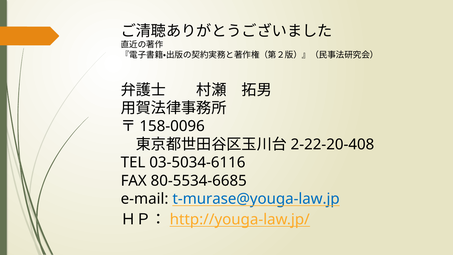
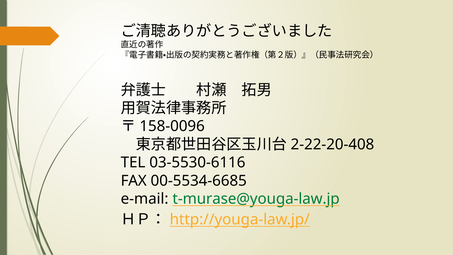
03-5034-6116: 03-5034-6116 -> 03-5530-6116
80-5534-6685: 80-5534-6685 -> 00-5534-6685
t-murase@youga-law.jp colour: blue -> green
